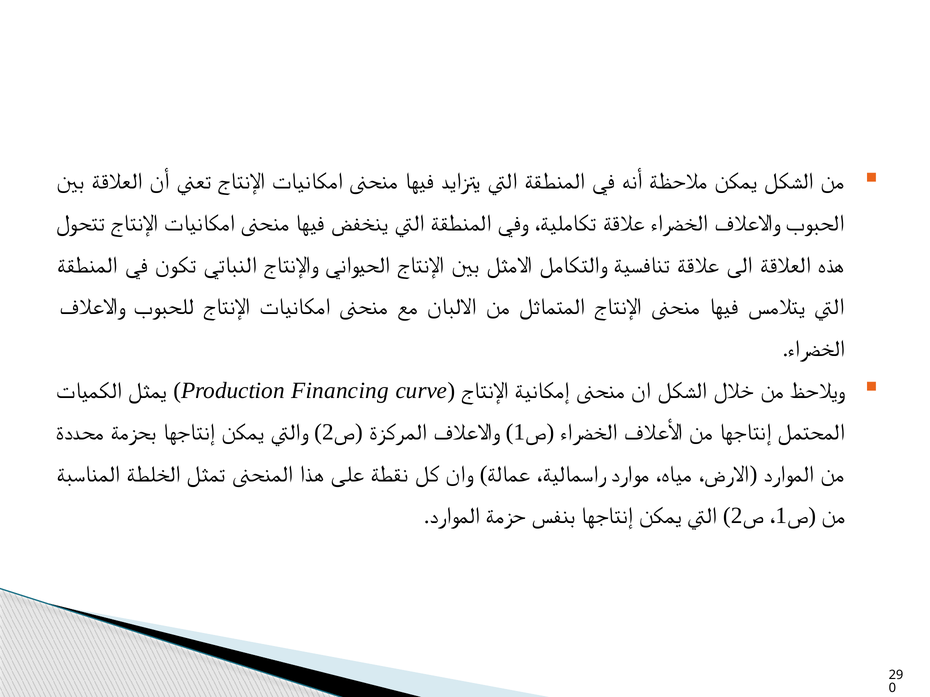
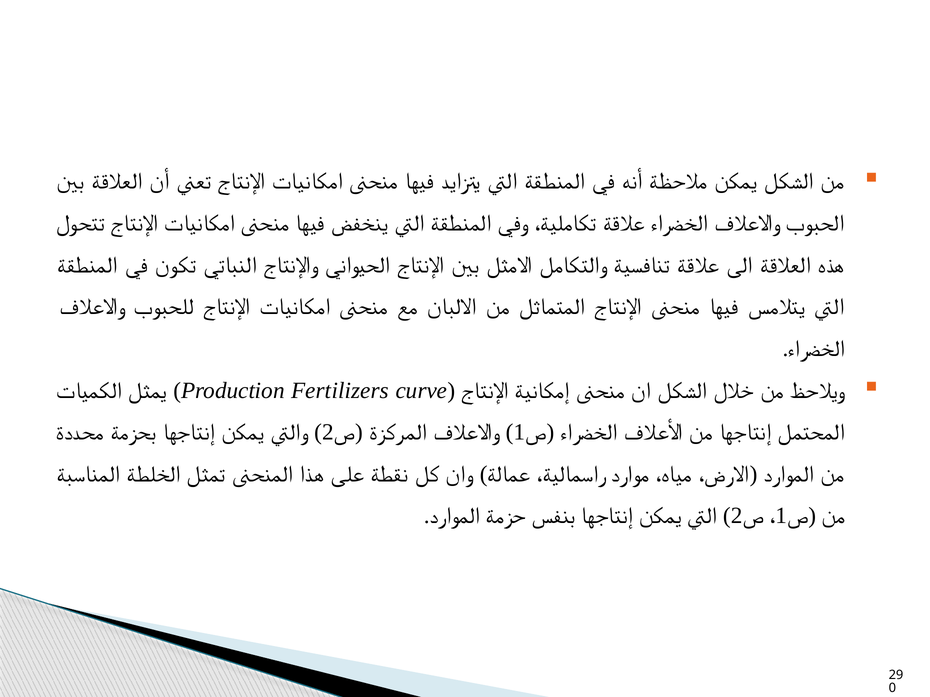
Financing: Financing -> Fertilizers
